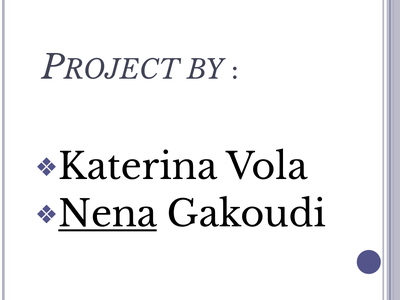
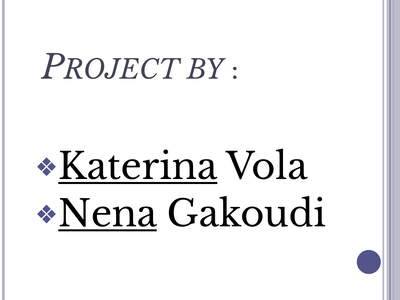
Katerina underline: none -> present
